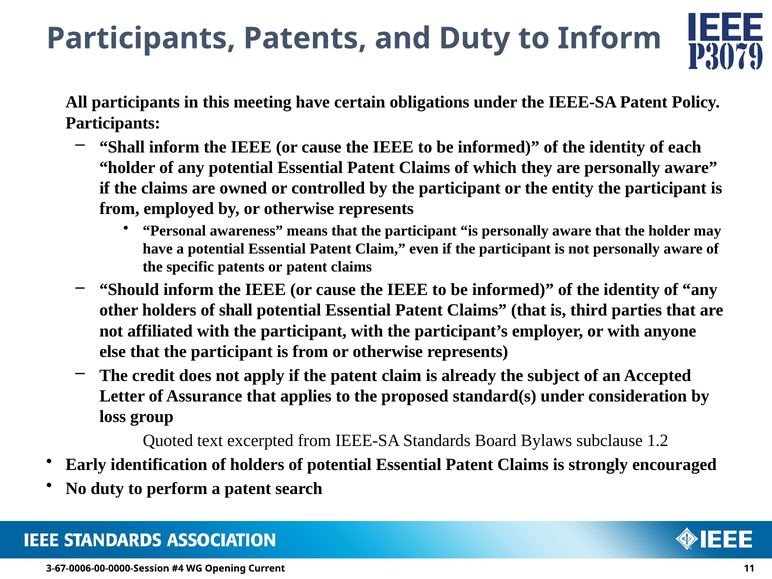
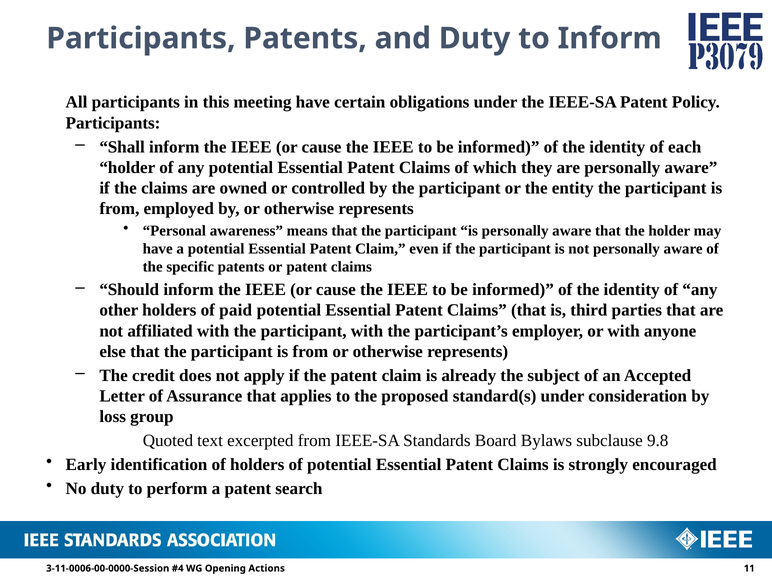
of shall: shall -> paid
1.2: 1.2 -> 9.8
3-67-0006-00-0000-Session: 3-67-0006-00-0000-Session -> 3-11-0006-00-0000-Session
Current: Current -> Actions
